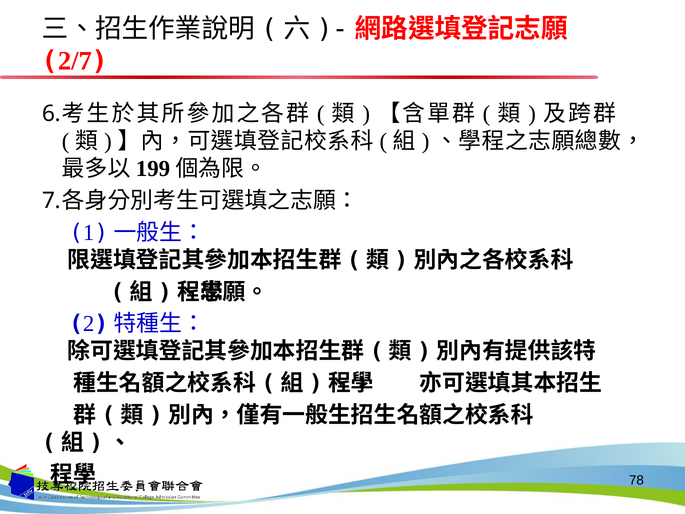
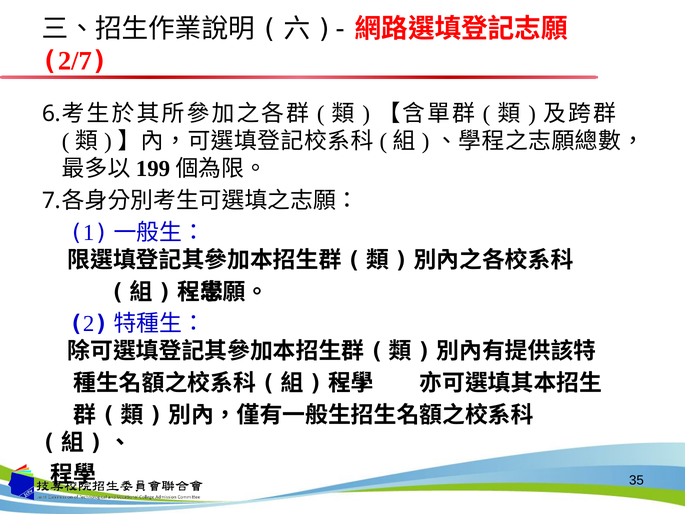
78: 78 -> 35
